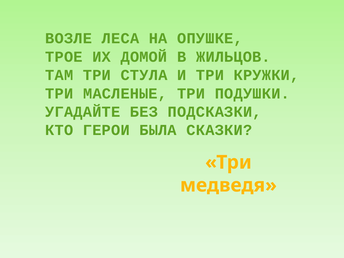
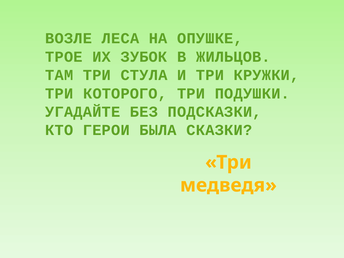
ДОМОЙ: ДОМОЙ -> ЗУБОК
МАСЛЕНЫЕ: МАСЛЕНЫЕ -> КОТОРОГО
